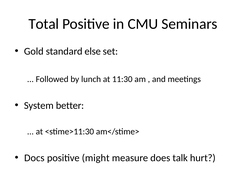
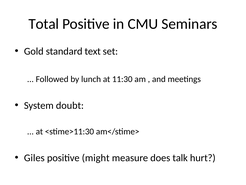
else: else -> text
better: better -> doubt
Docs: Docs -> Giles
